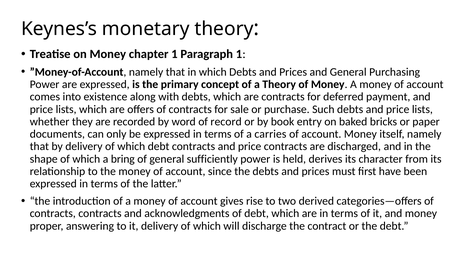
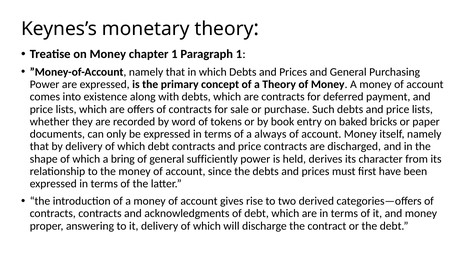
record: record -> tokens
carries: carries -> always
